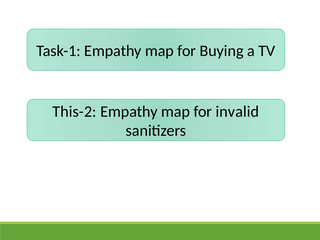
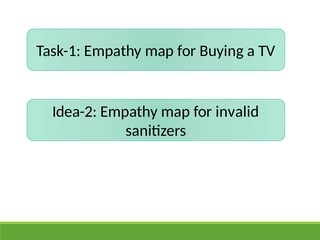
This-2: This-2 -> Idea-2
